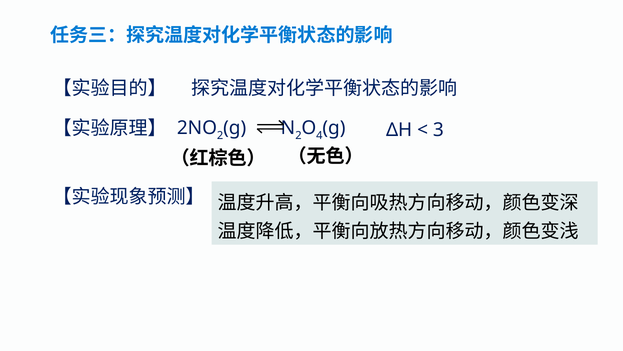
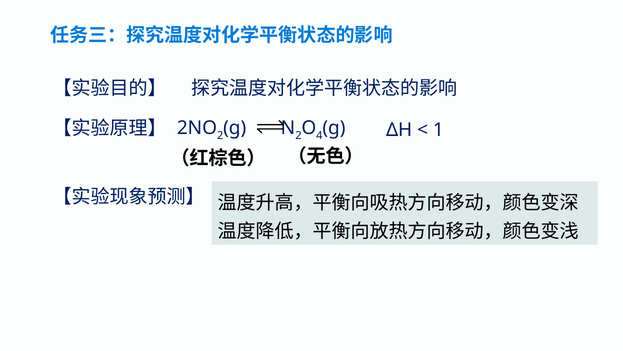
3: 3 -> 1
